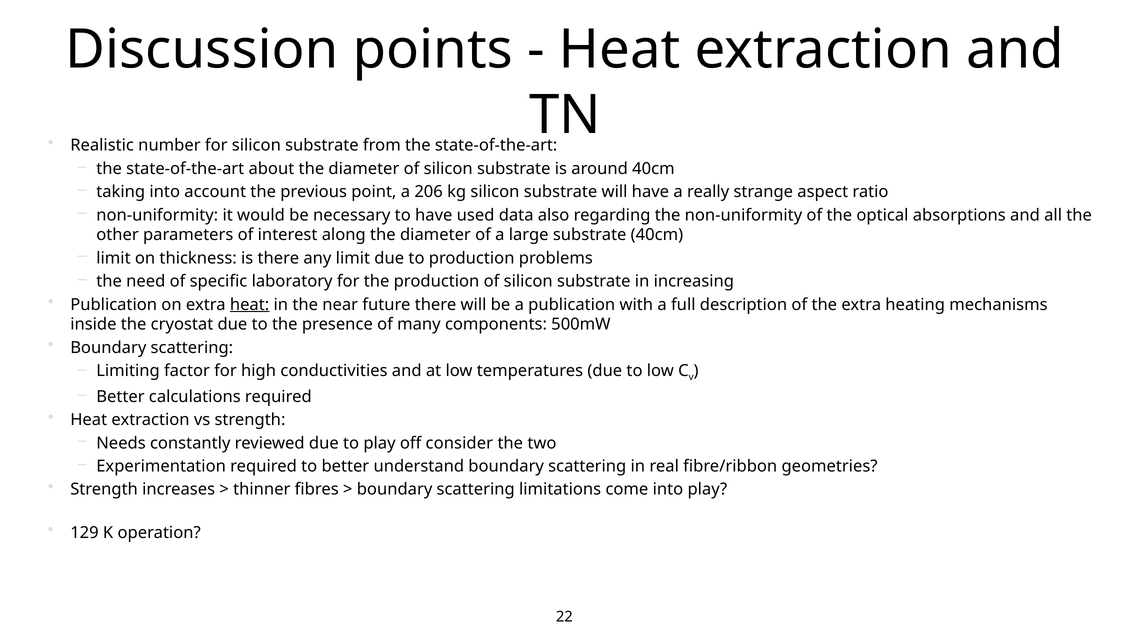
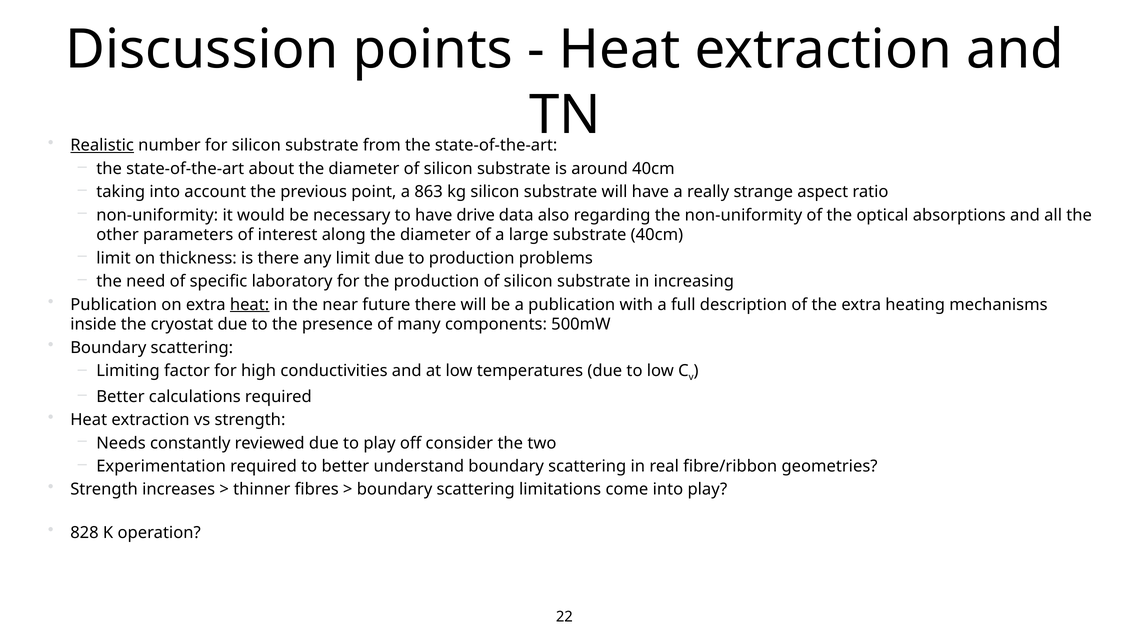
Realistic underline: none -> present
206: 206 -> 863
used: used -> drive
129: 129 -> 828
